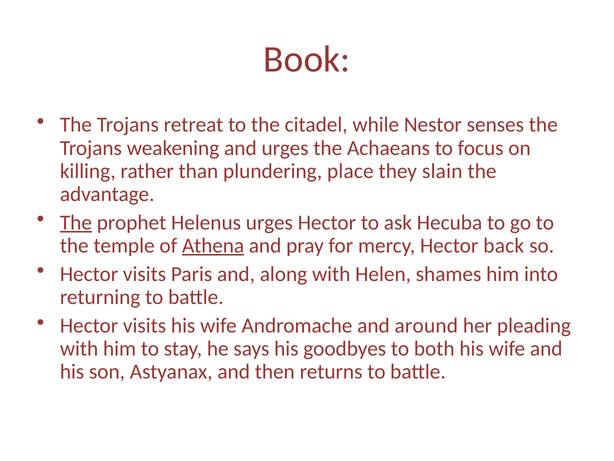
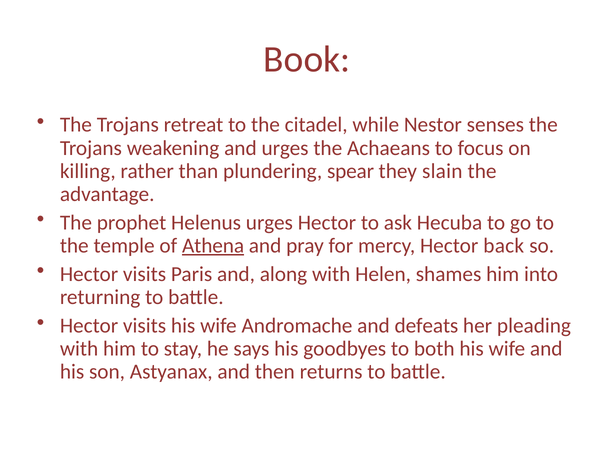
place: place -> spear
The at (76, 222) underline: present -> none
around: around -> defeats
